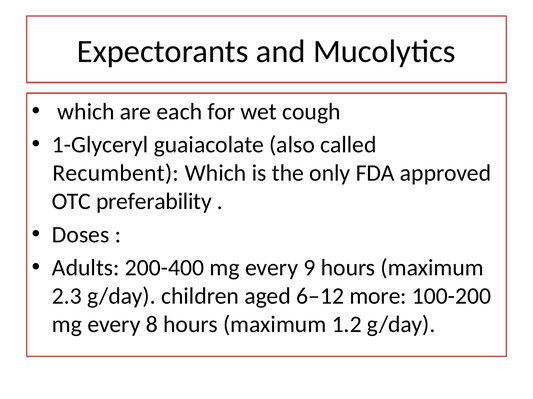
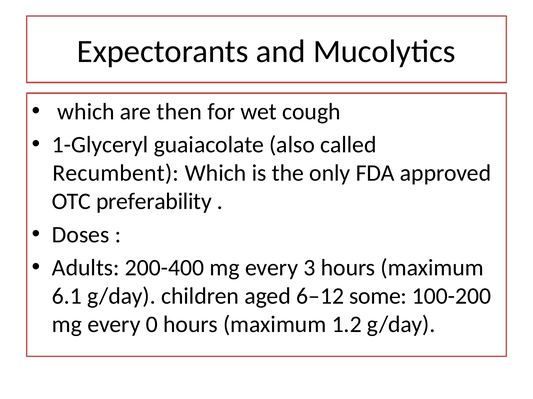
each: each -> then
9: 9 -> 3
2.3: 2.3 -> 6.1
more: more -> some
8: 8 -> 0
